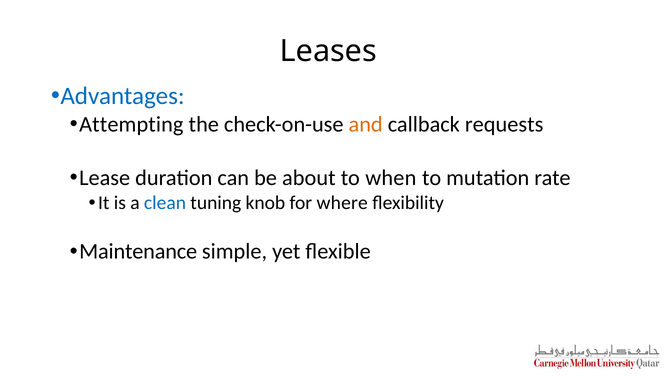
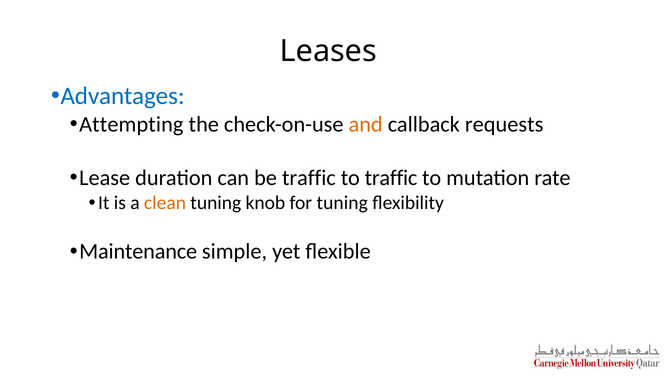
be about: about -> traffic
to when: when -> traffic
clean colour: blue -> orange
for where: where -> tuning
